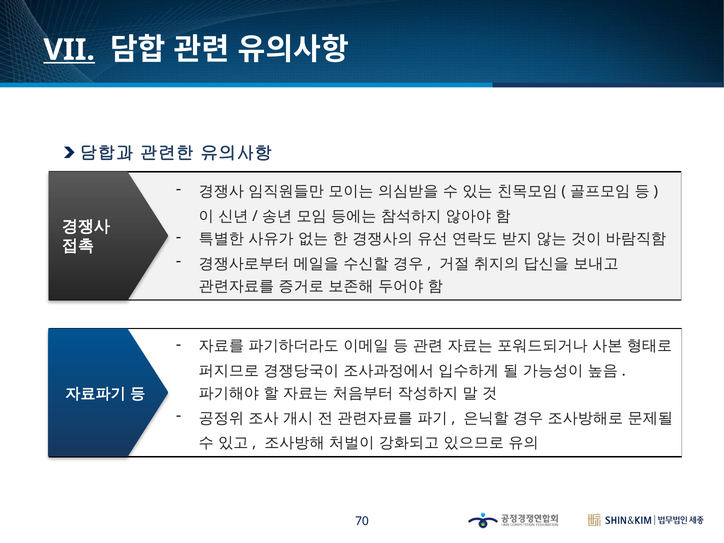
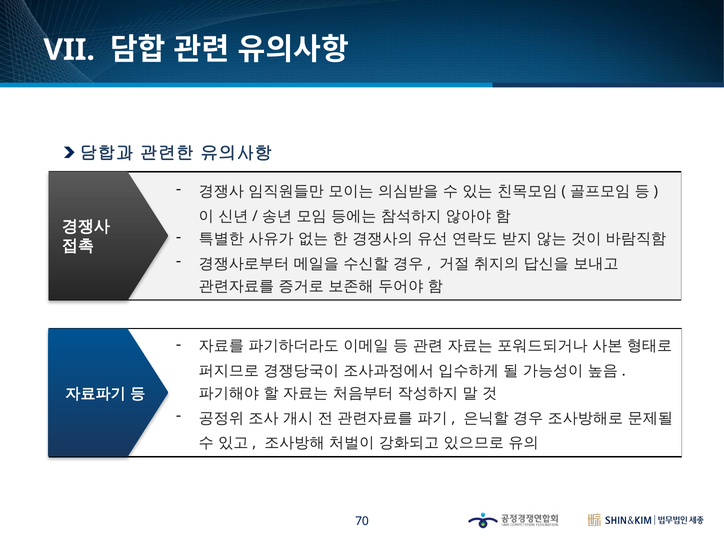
VII underline: present -> none
